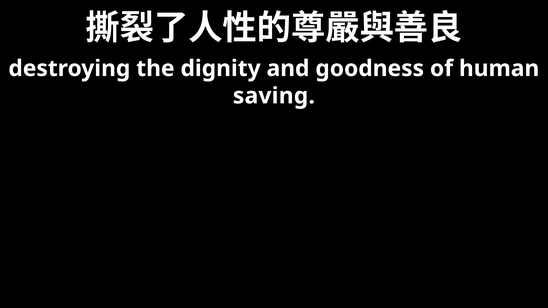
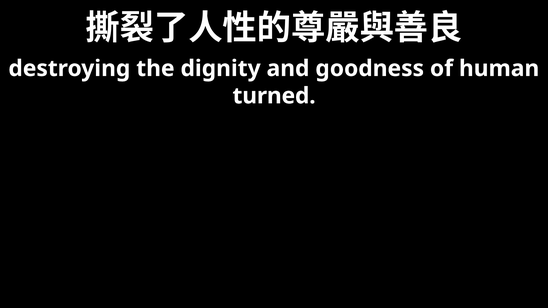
saving: saving -> turned
